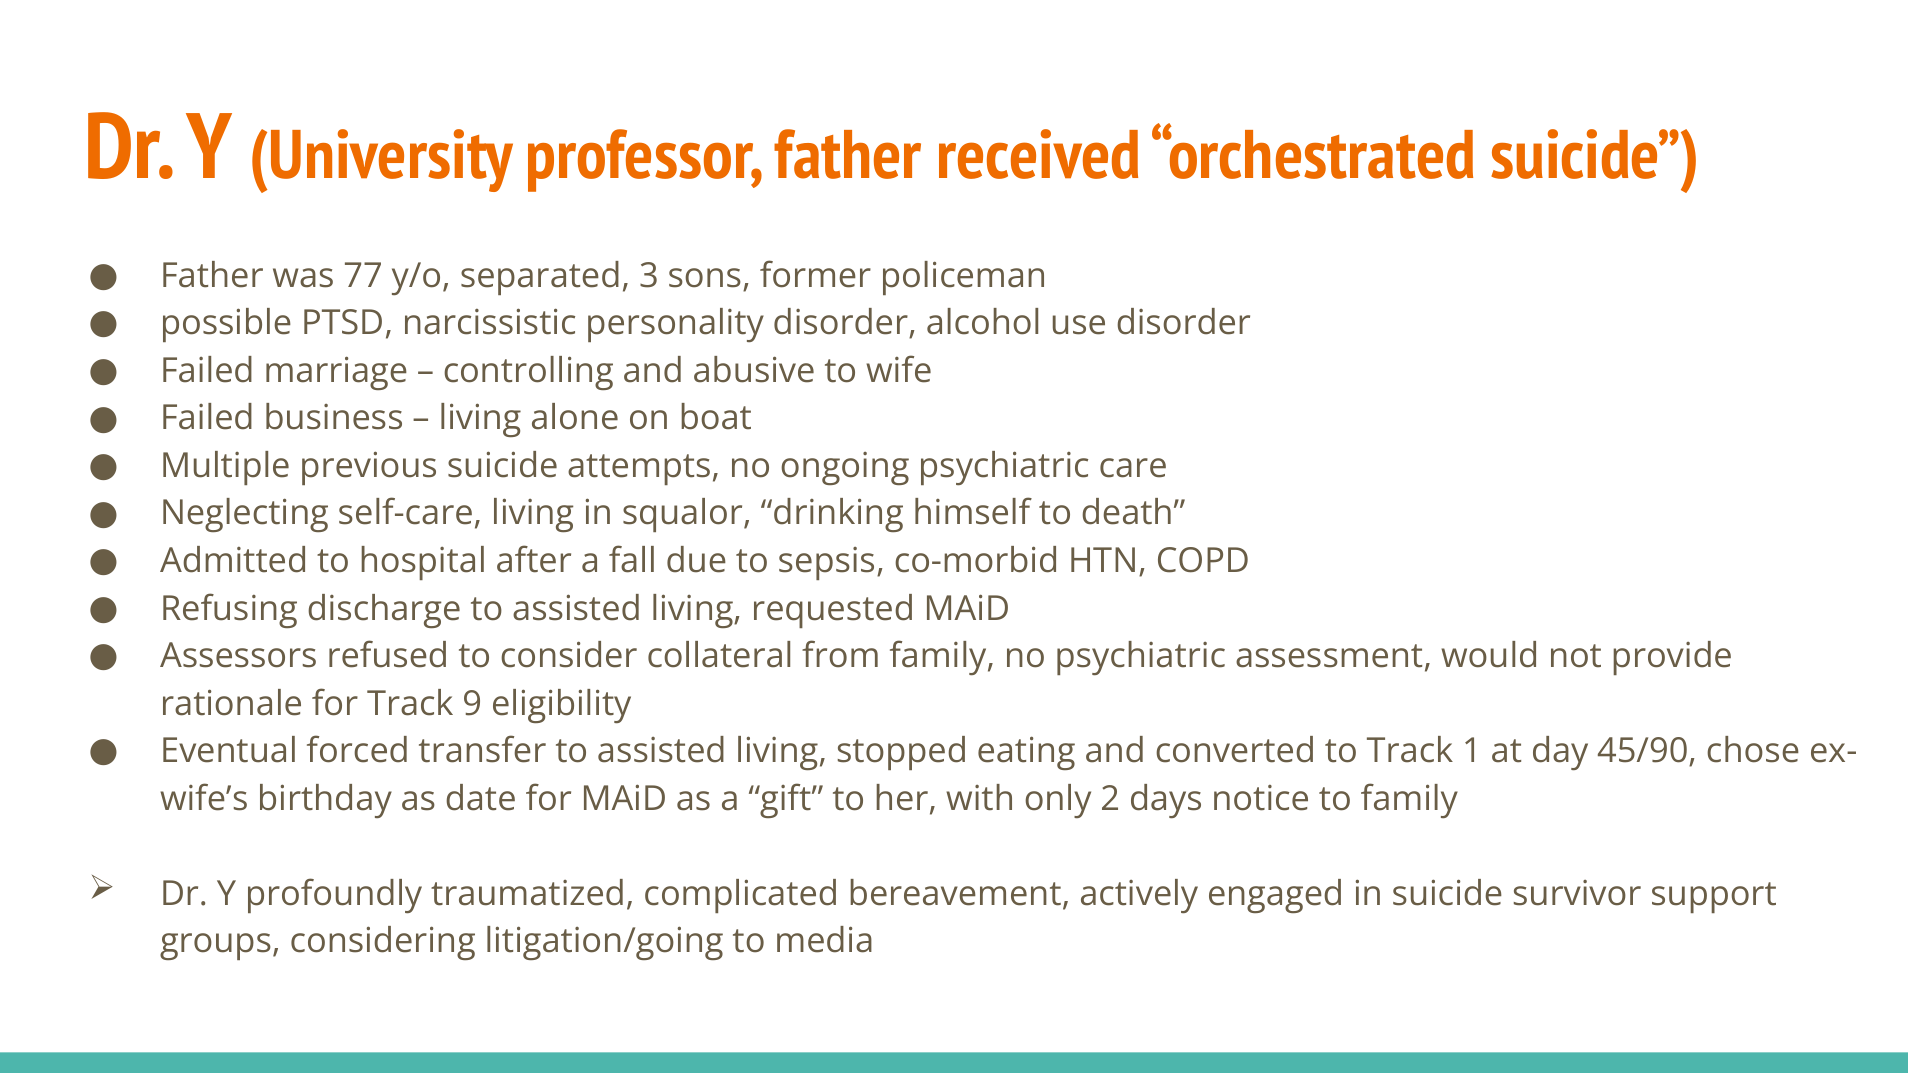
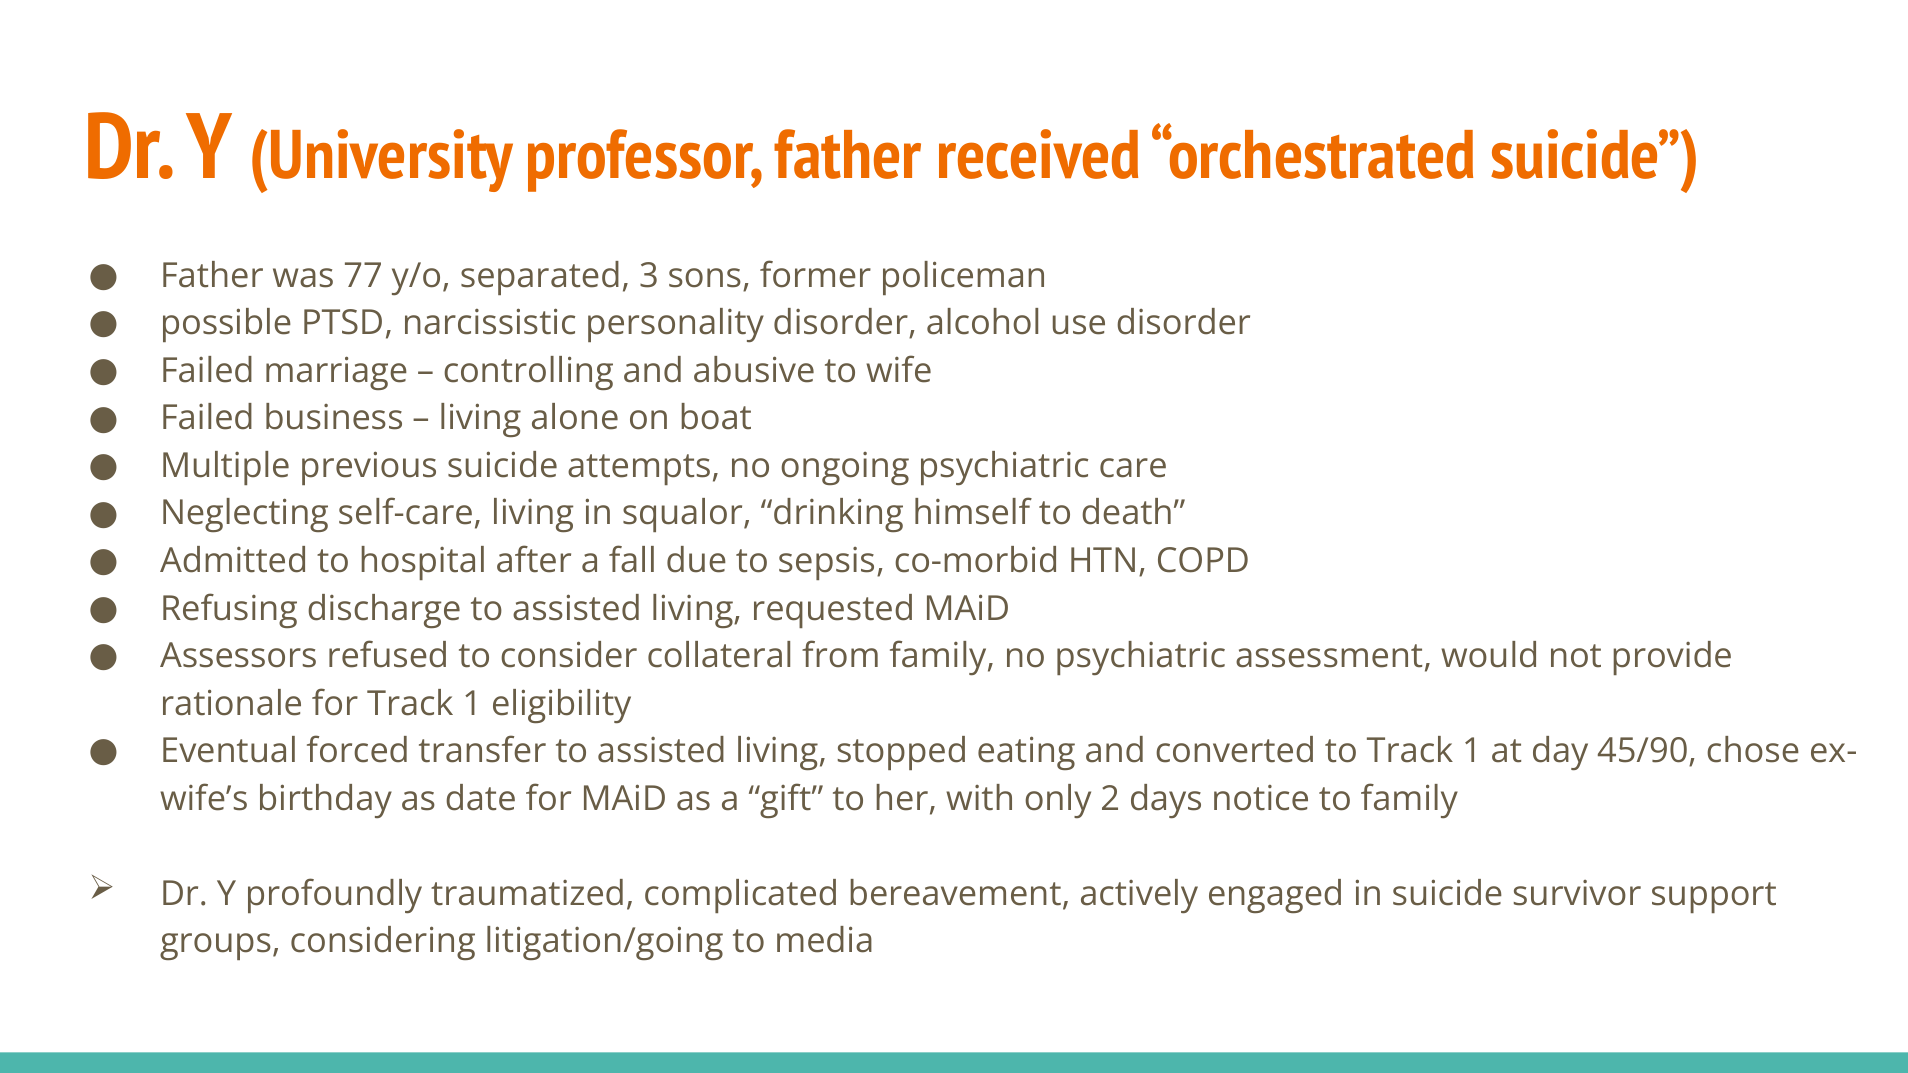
for Track 9: 9 -> 1
